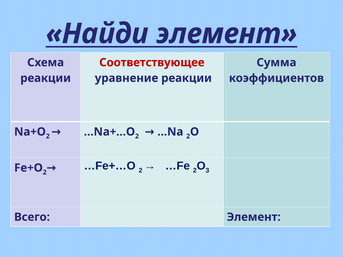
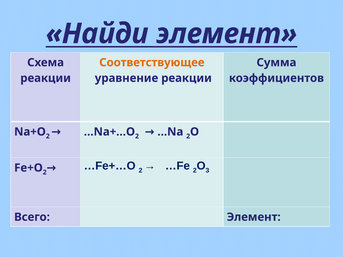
Соответствующее colour: red -> orange
